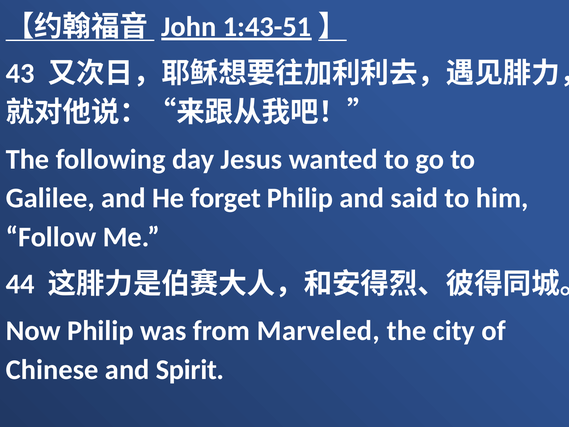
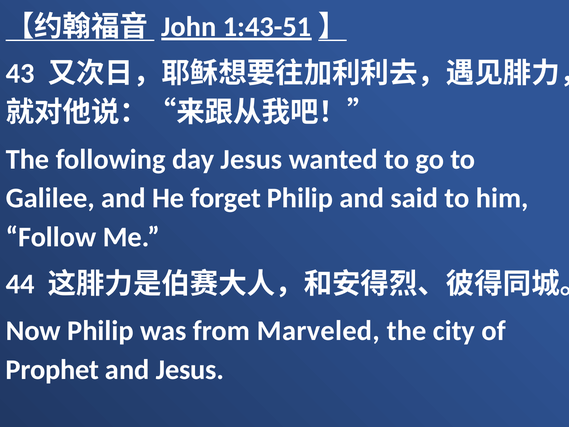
Chinese: Chinese -> Prophet
and Spirit: Spirit -> Jesus
